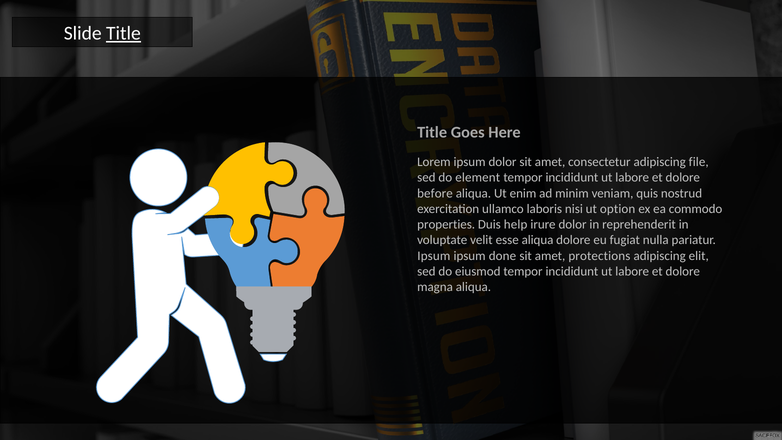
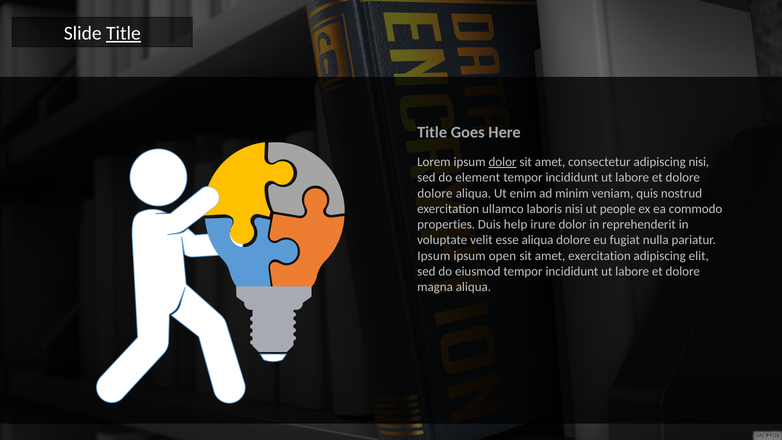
dolor at (503, 162) underline: none -> present
adipiscing file: file -> nisi
before at (435, 193): before -> dolore
option: option -> people
done: done -> open
amet protections: protections -> exercitation
